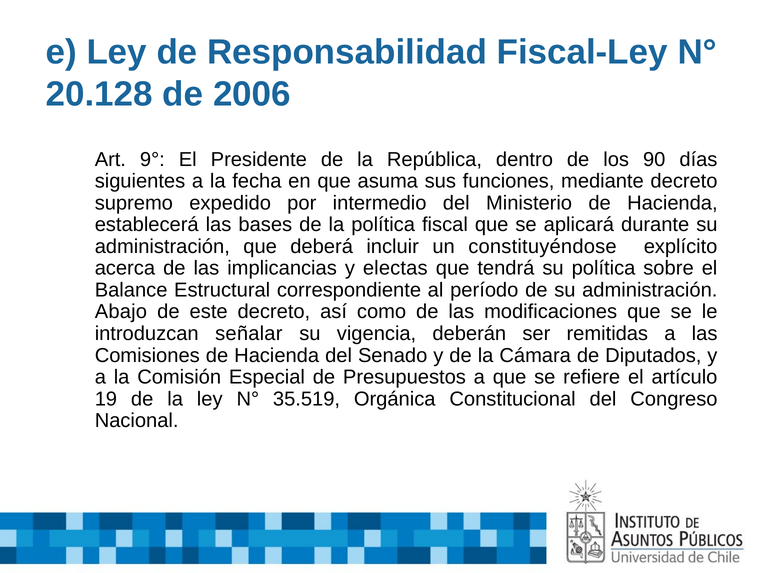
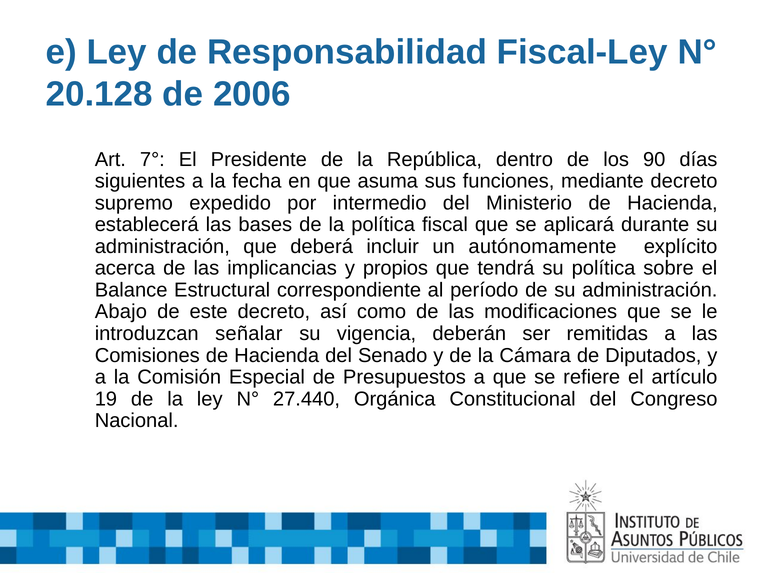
9°: 9° -> 7°
constituyéndose: constituyéndose -> autónomamente
electas: electas -> propios
35.519: 35.519 -> 27.440
